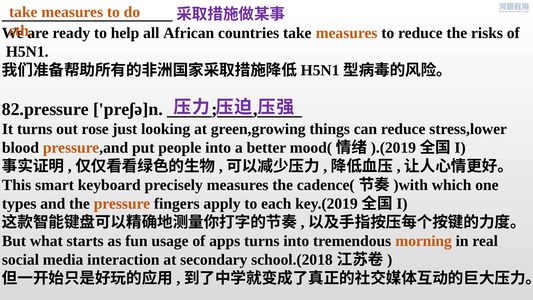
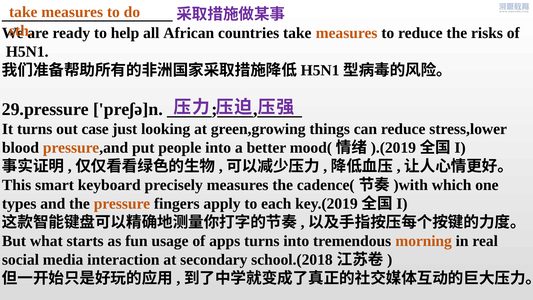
82.pressure: 82.pressure -> 29.pressure
rose: rose -> case
